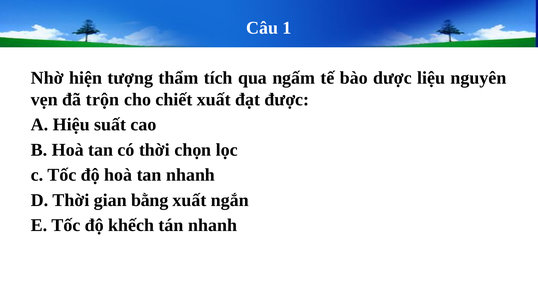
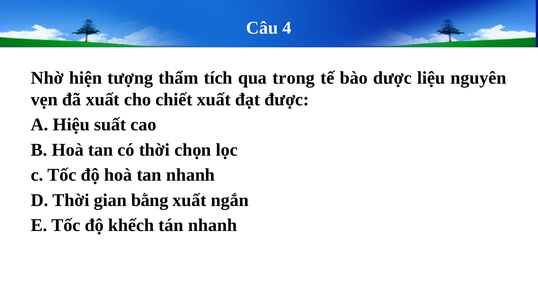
1: 1 -> 4
ngấm: ngấm -> trong
đã trộn: trộn -> xuất
